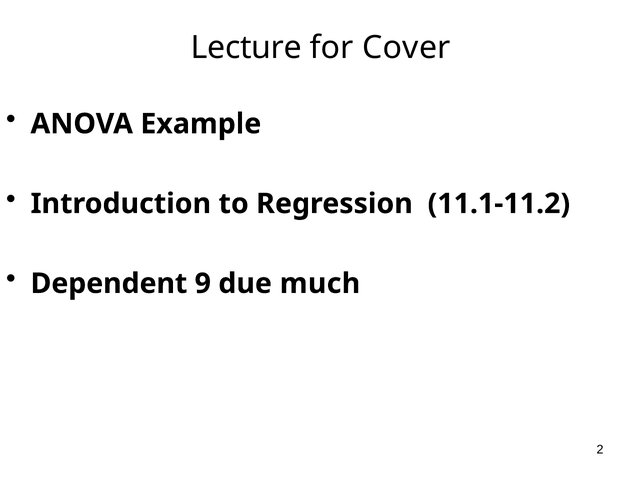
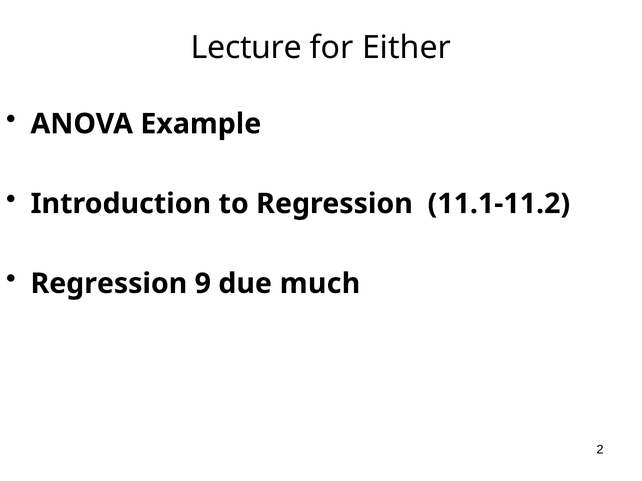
Cover: Cover -> Either
Dependent at (109, 284): Dependent -> Regression
